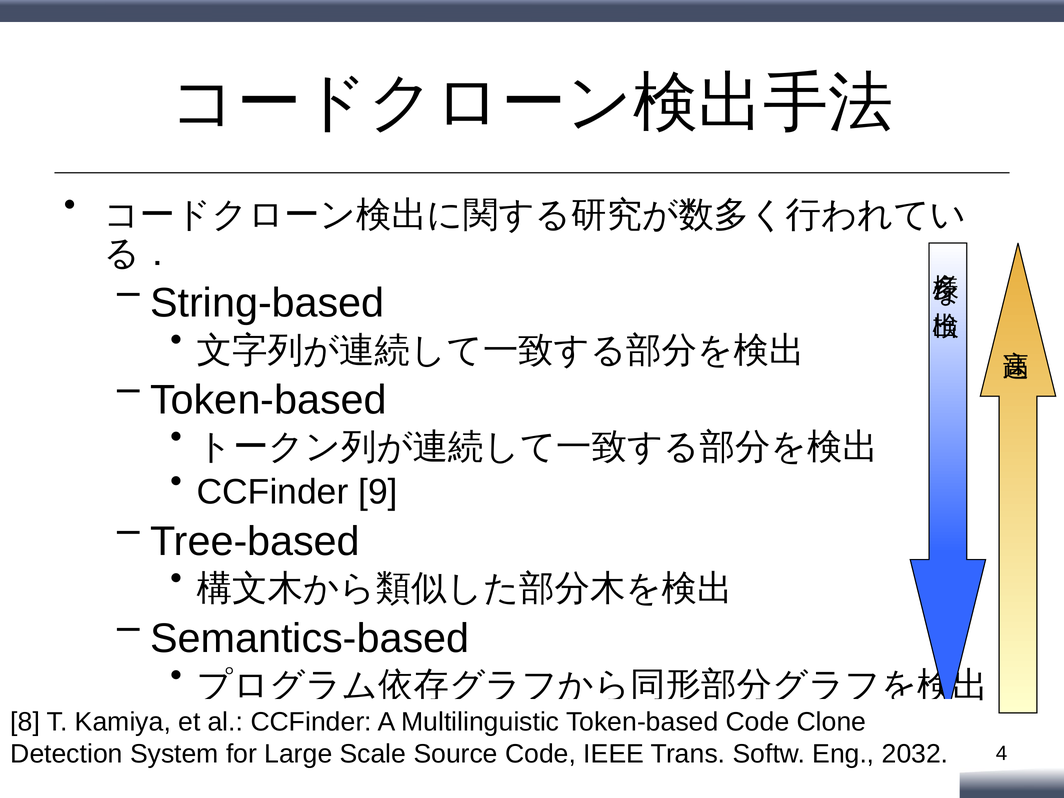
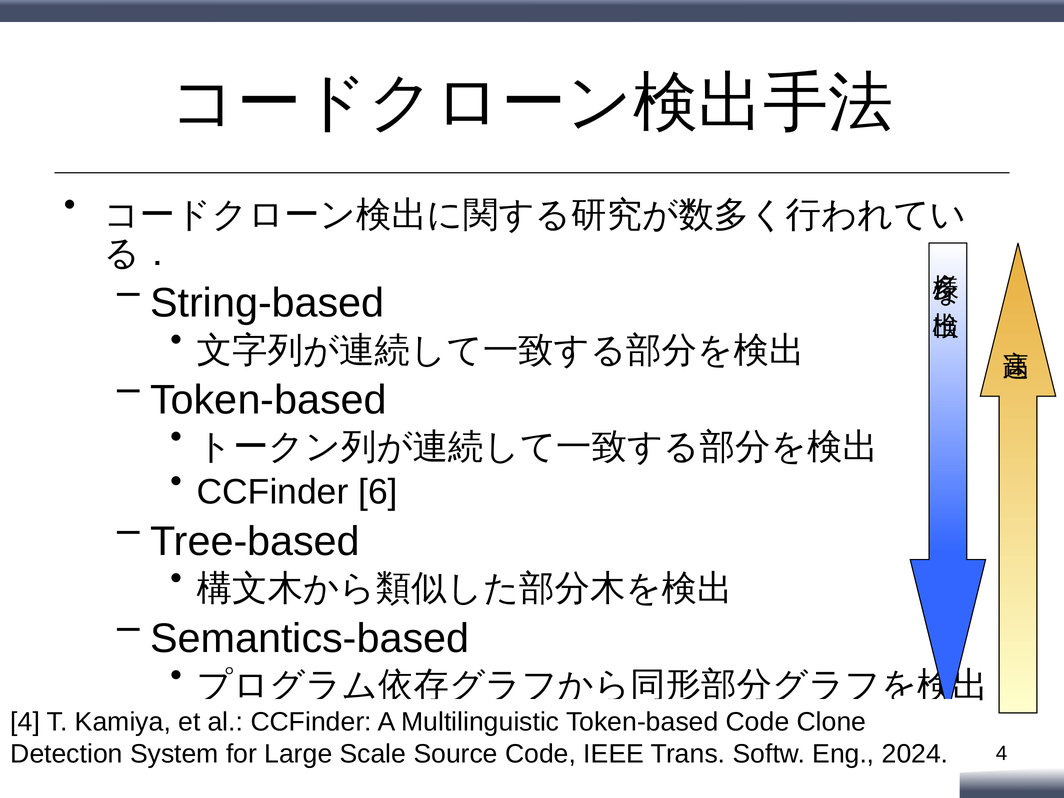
9: 9 -> 6
8 at (25, 722): 8 -> 4
2032: 2032 -> 2024
